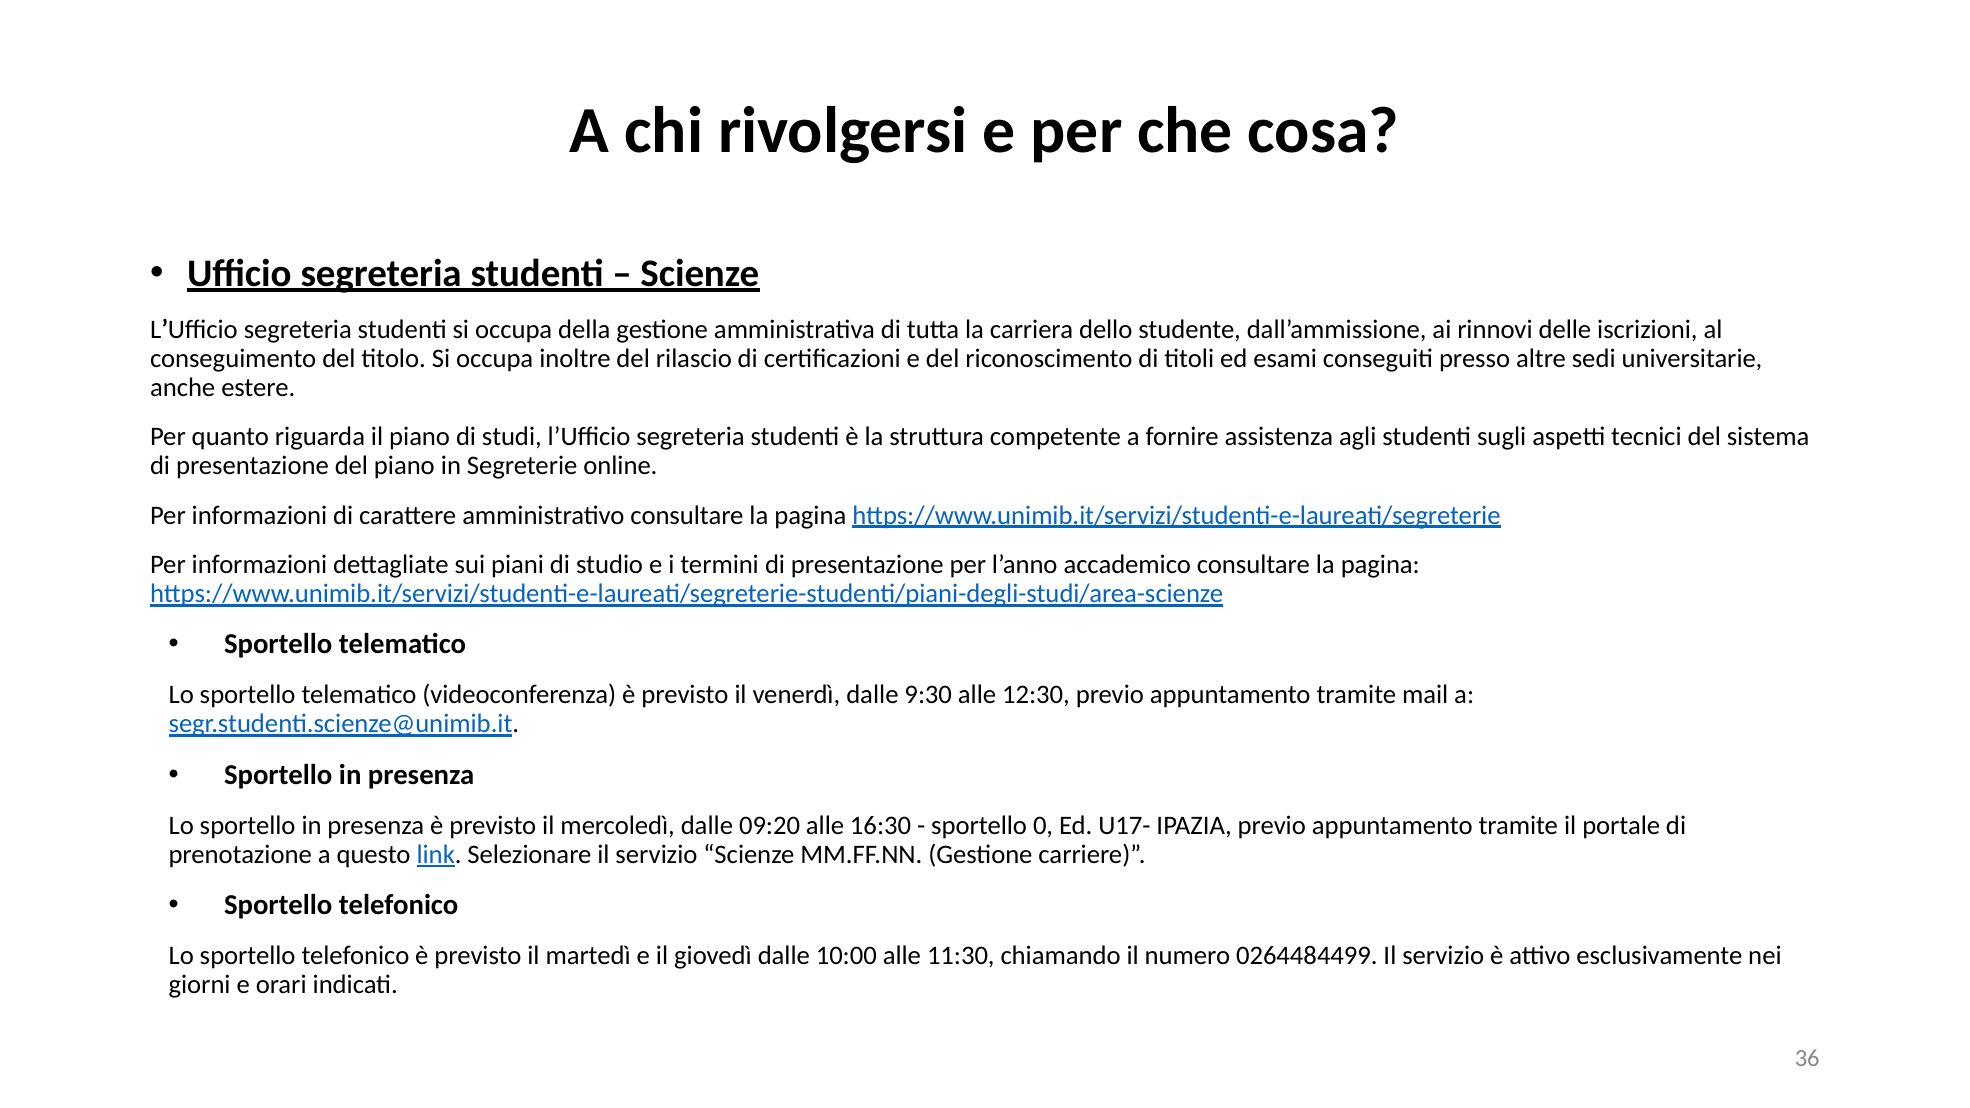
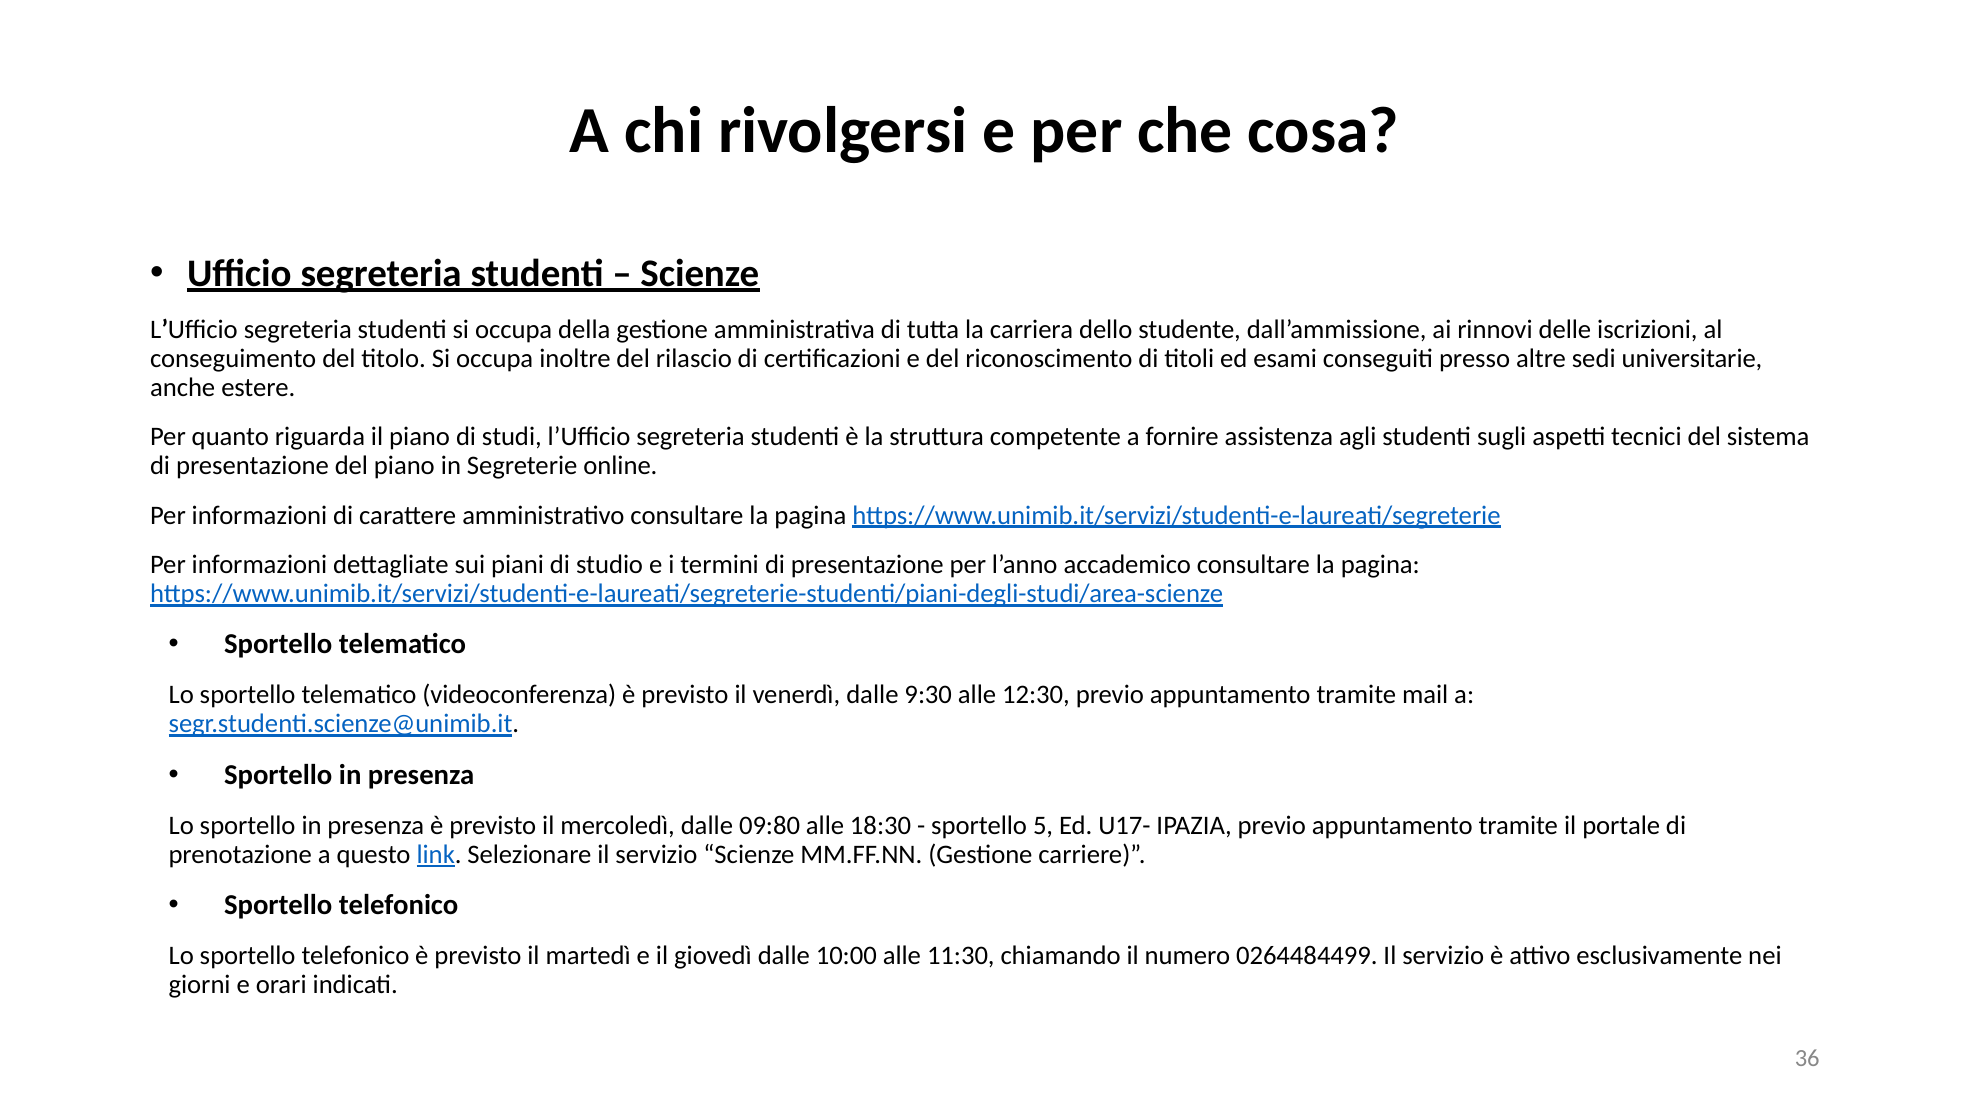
09:20: 09:20 -> 09:80
16:30: 16:30 -> 18:30
0: 0 -> 5
